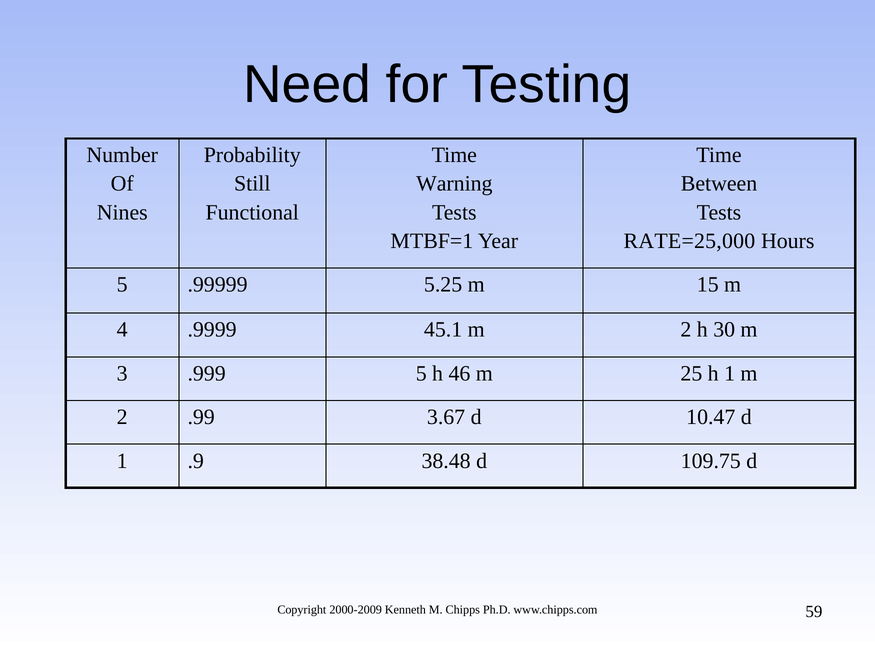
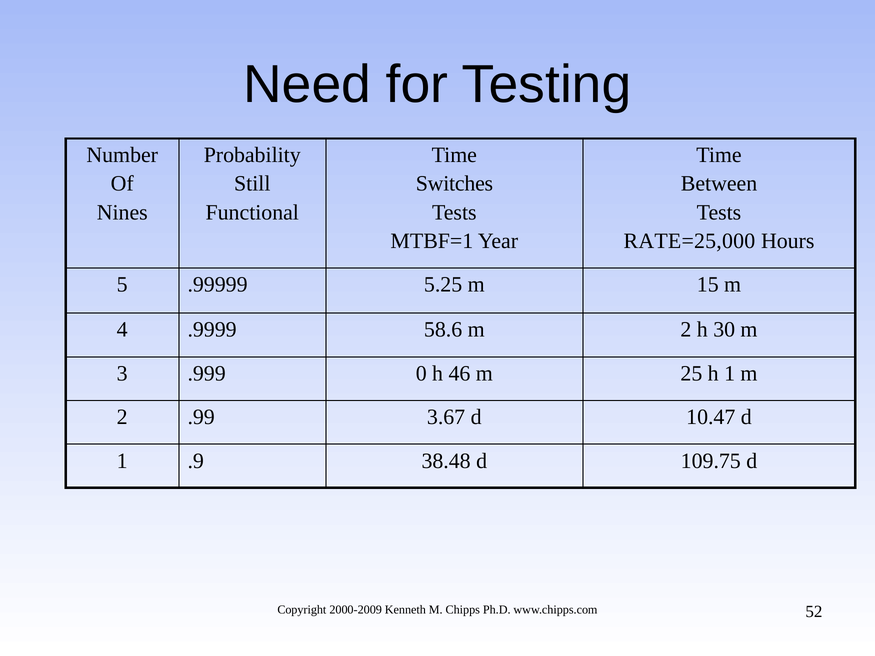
Warning: Warning -> Switches
45.1: 45.1 -> 58.6
.999 5: 5 -> 0
59: 59 -> 52
